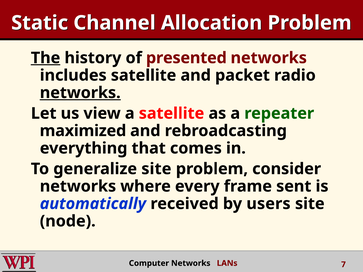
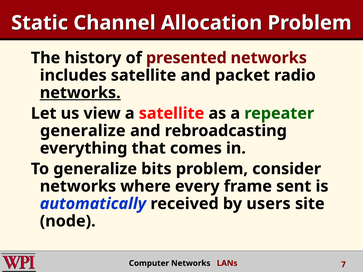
The underline: present -> none
maximized at (83, 131): maximized -> generalize
generalize site: site -> bits
